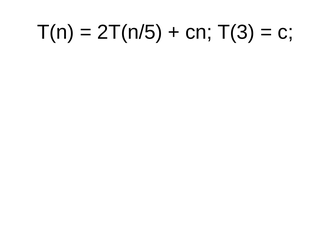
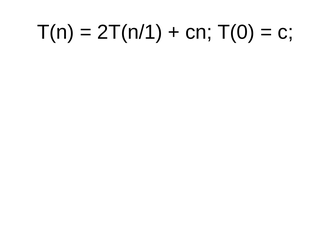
2T(n/5: 2T(n/5 -> 2T(n/1
T(3: T(3 -> T(0
